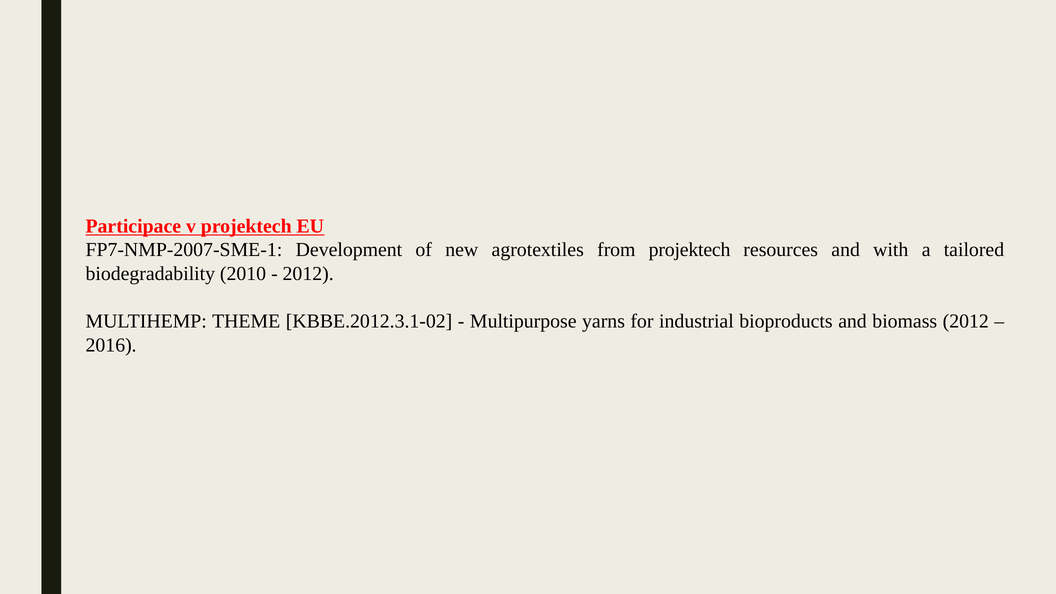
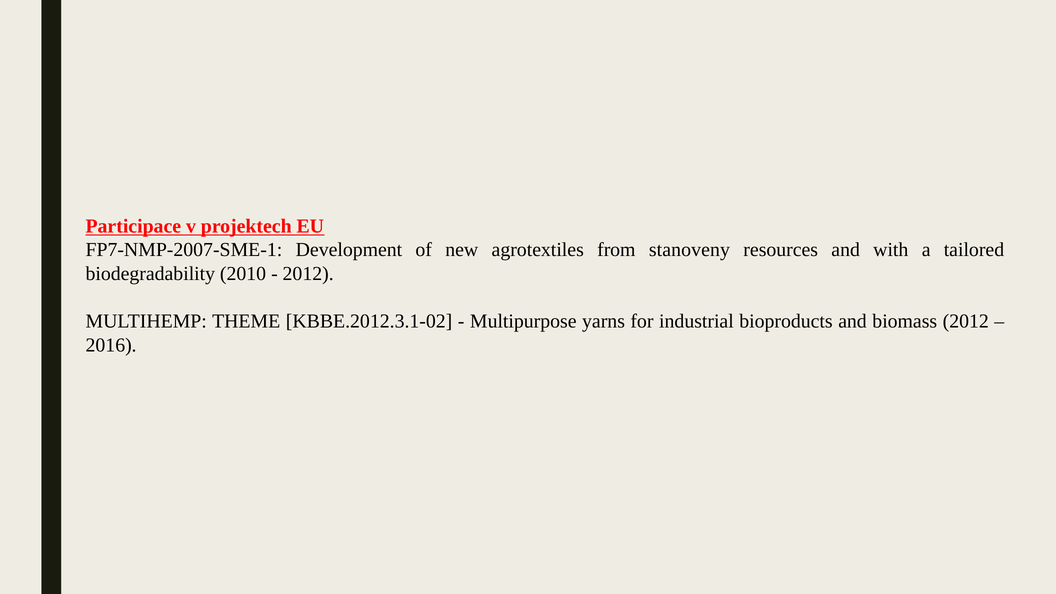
from projektech: projektech -> stanoveny
